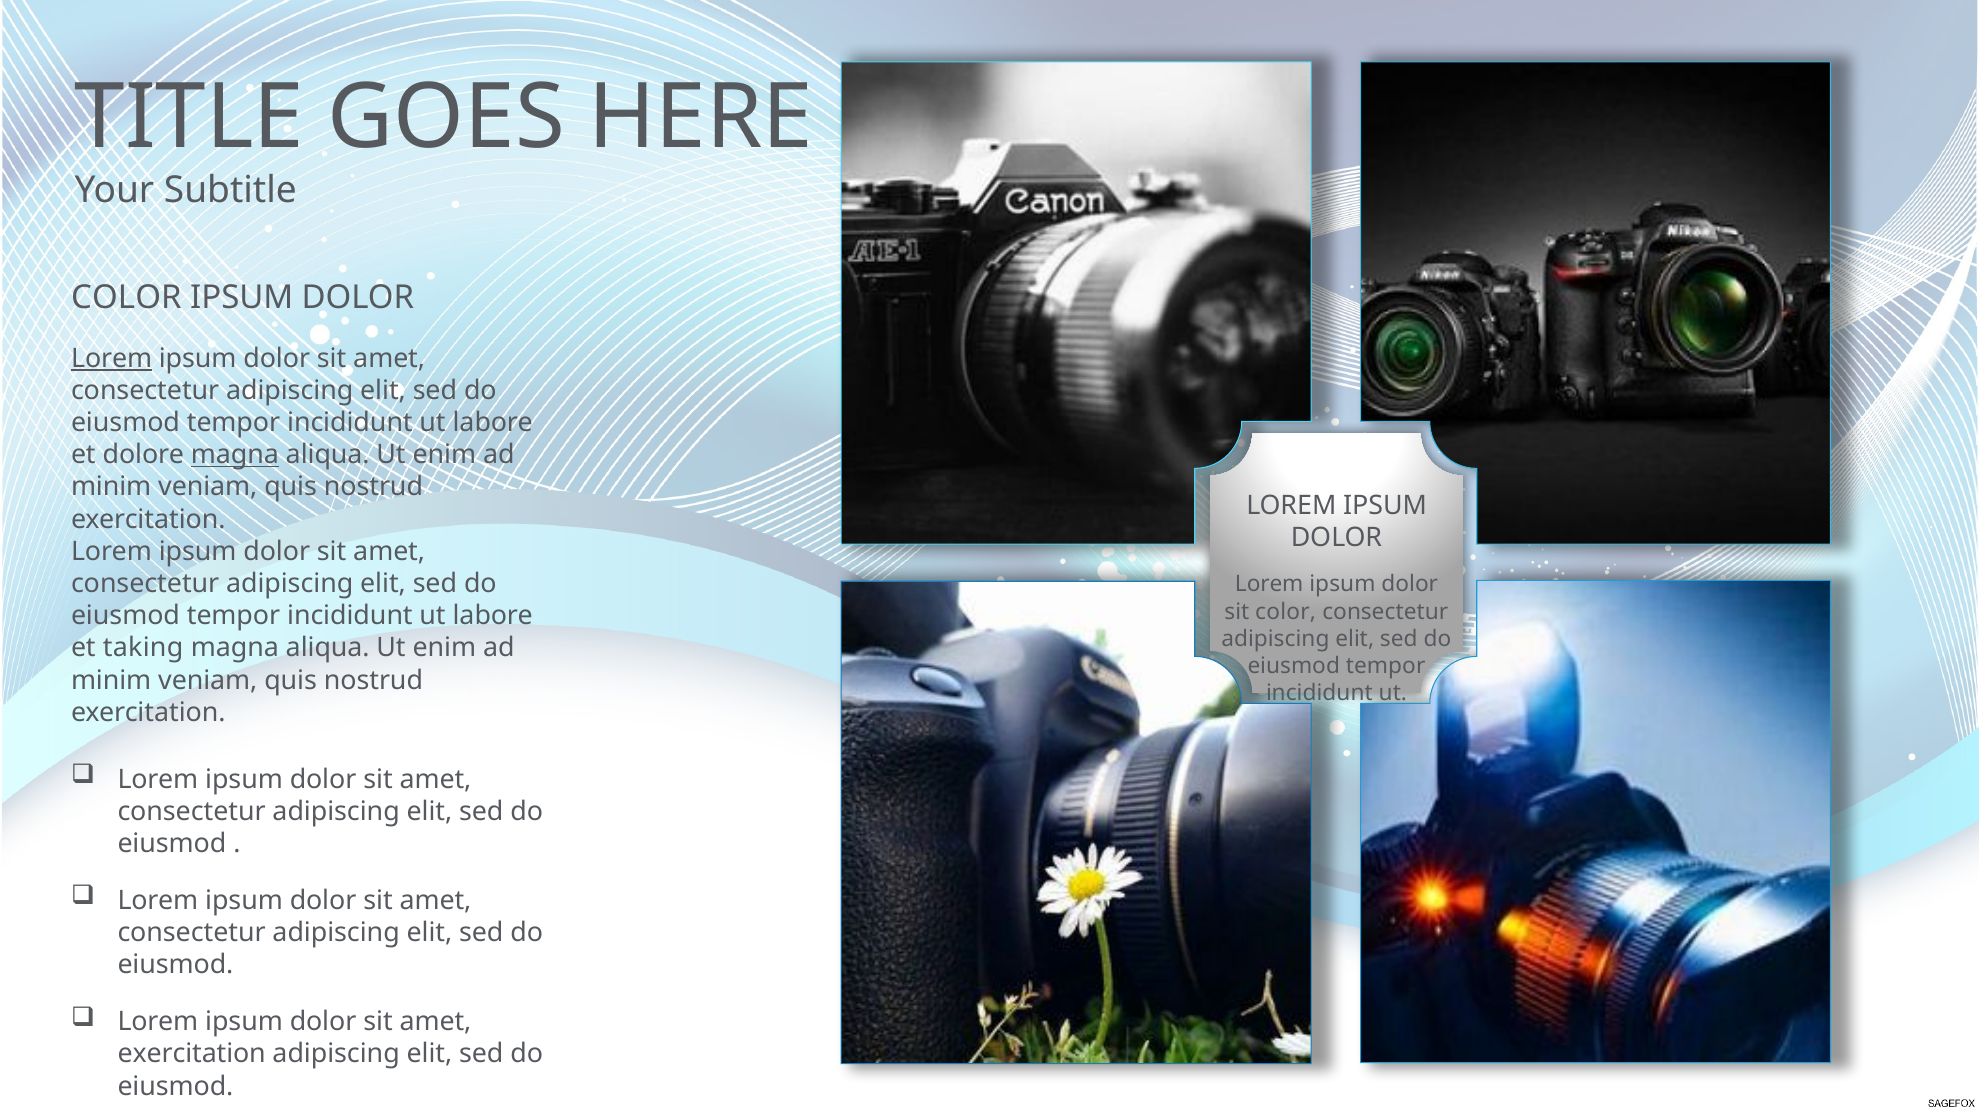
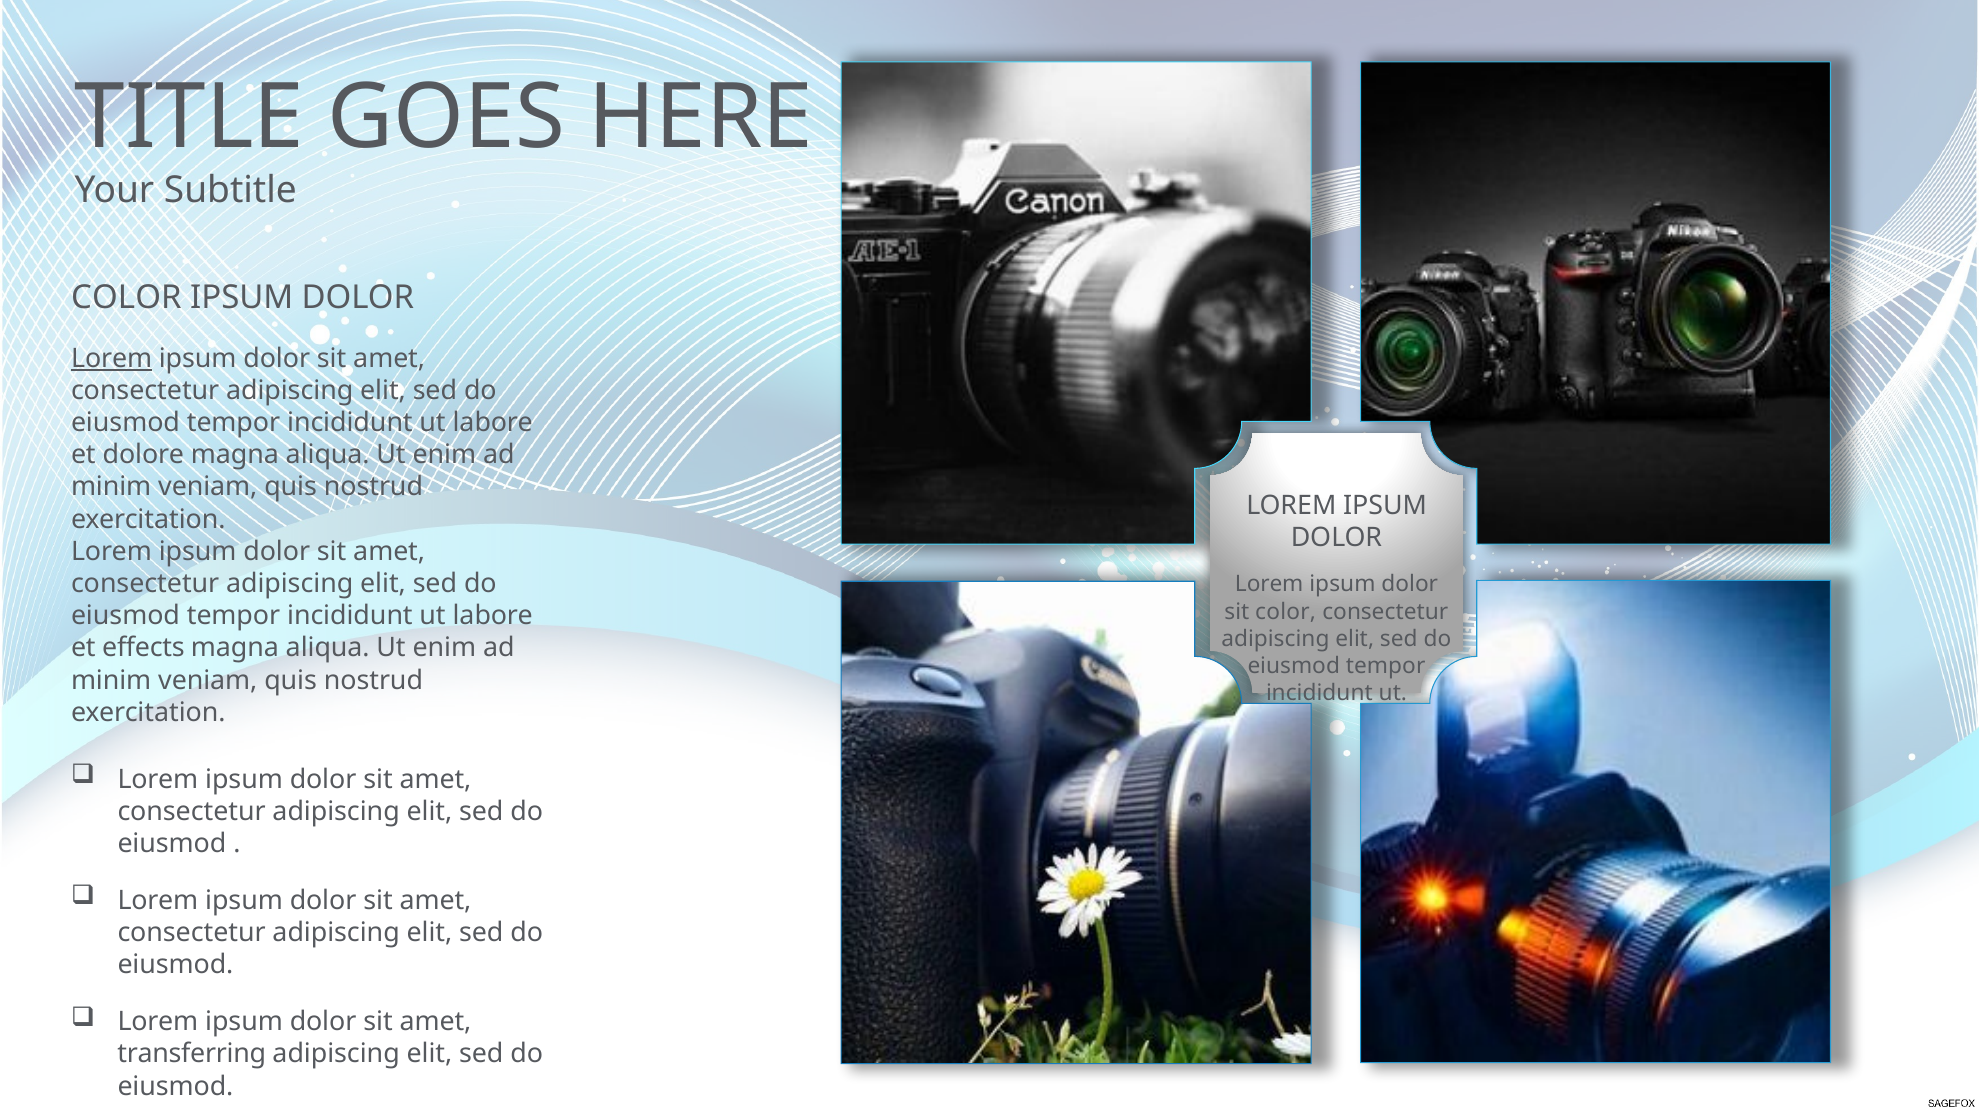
magna at (235, 455) underline: present -> none
taking: taking -> effects
exercitation at (192, 1054): exercitation -> transferring
